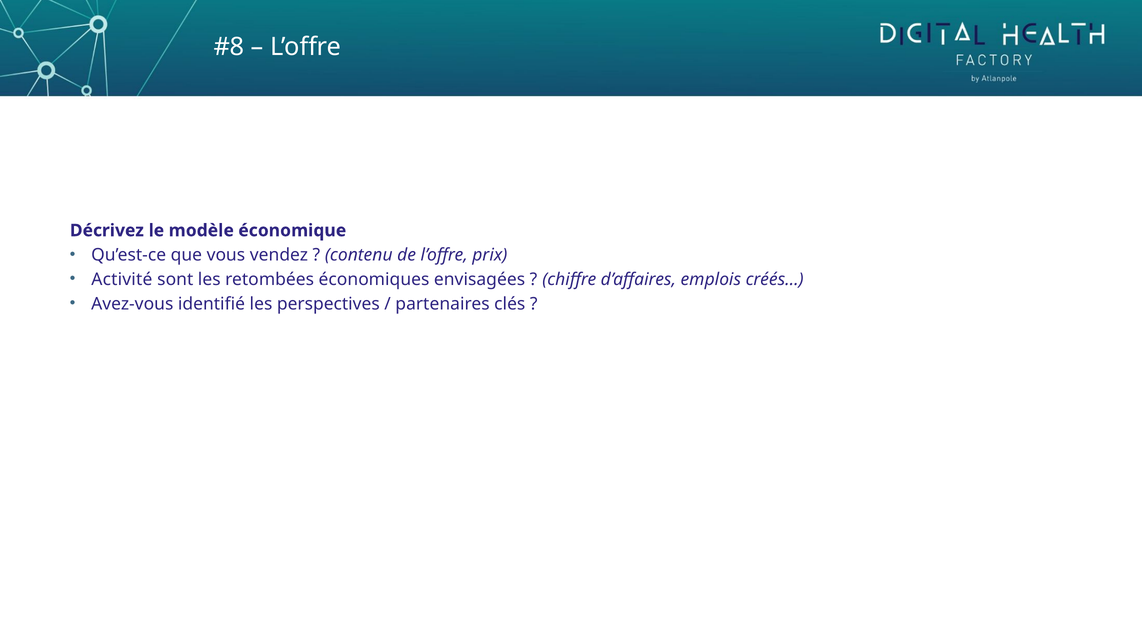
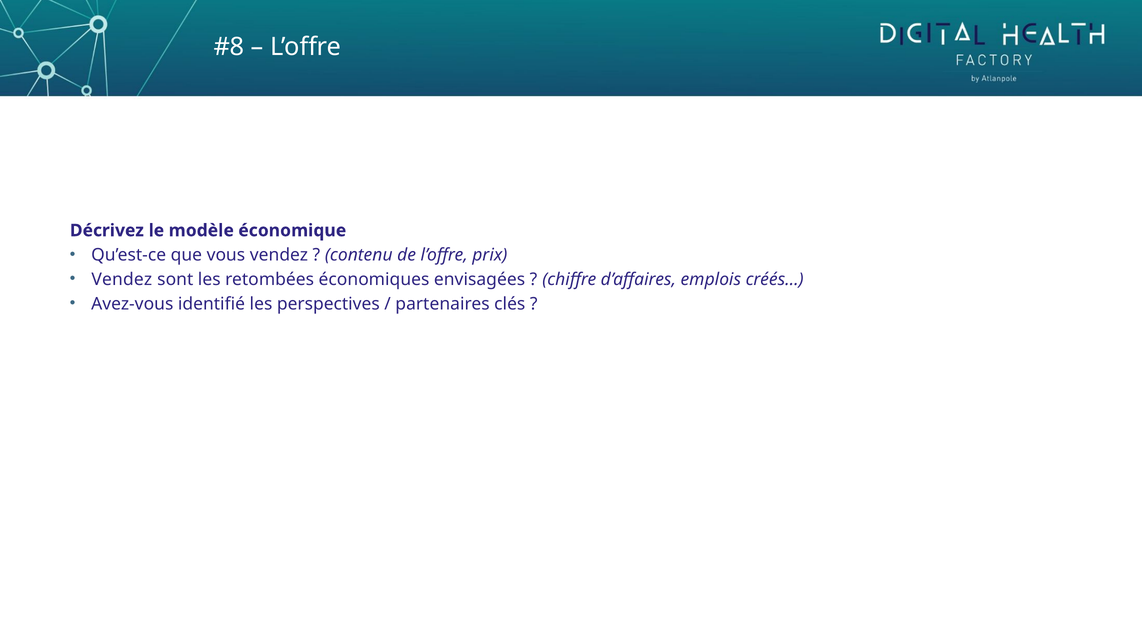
Activité at (122, 280): Activité -> Vendez
